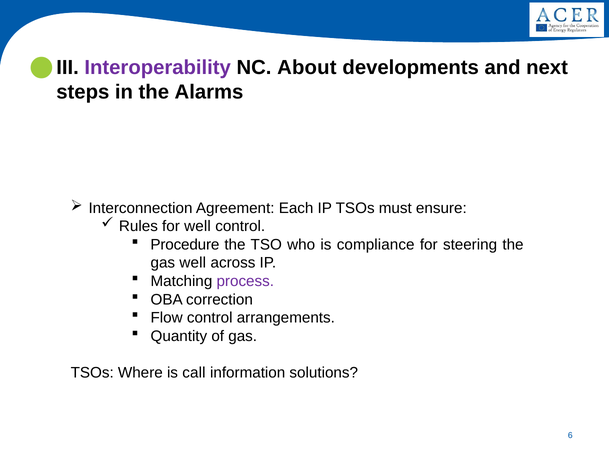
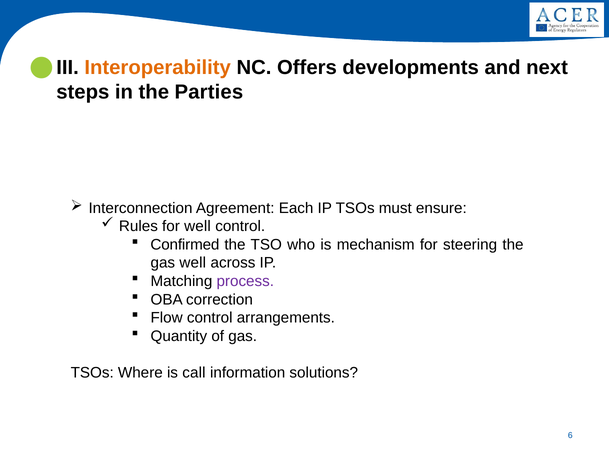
Interoperability colour: purple -> orange
About: About -> Offers
Alarms: Alarms -> Parties
Procedure: Procedure -> Confirmed
compliance: compliance -> mechanism
